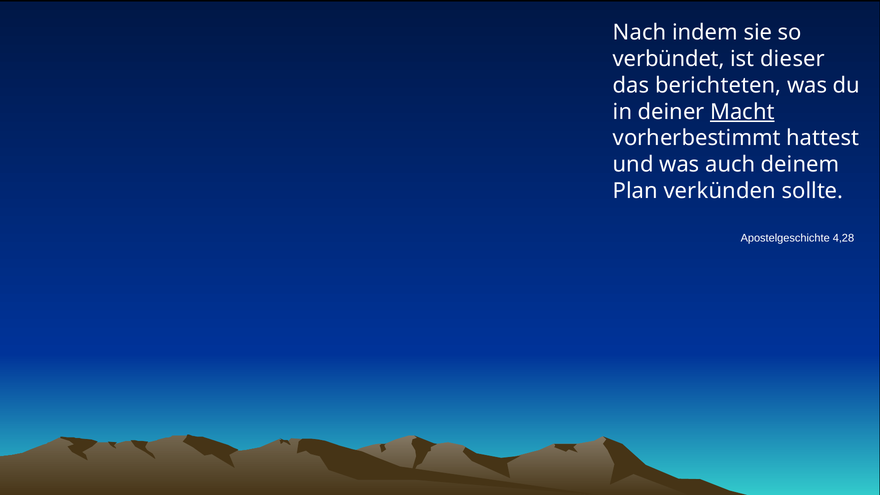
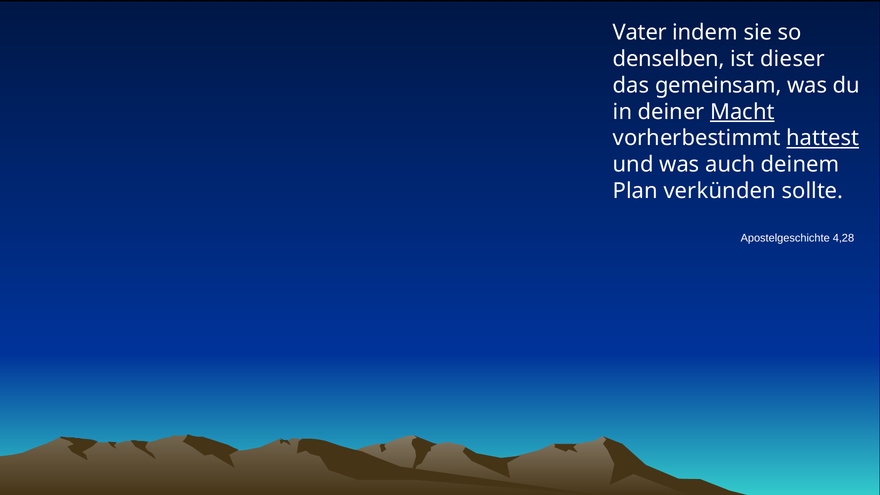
Nach: Nach -> Vater
verbündet: verbündet -> denselben
berichteten: berichteten -> gemeinsam
hattest underline: none -> present
